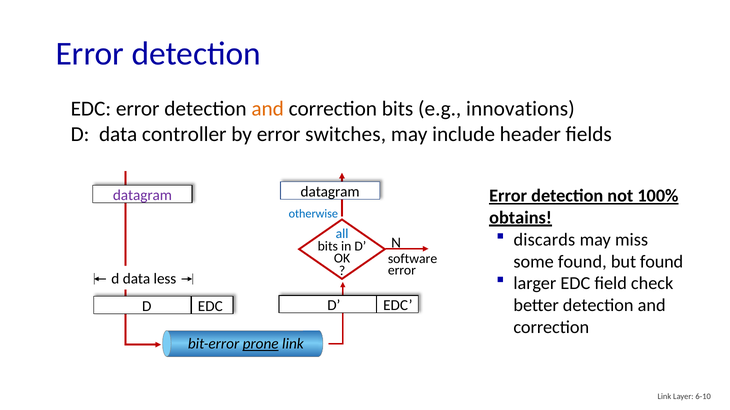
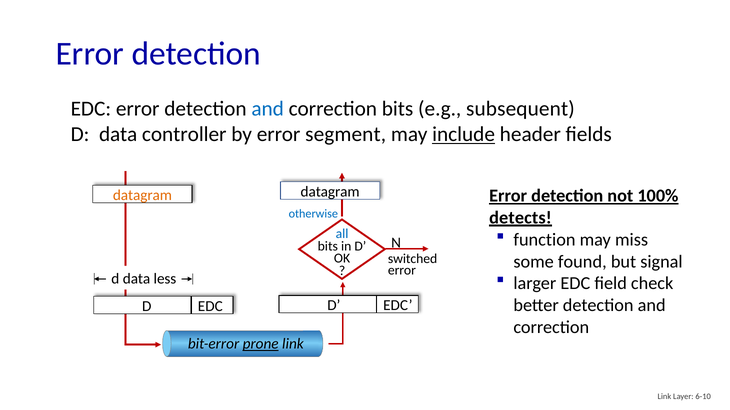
and at (268, 109) colour: orange -> blue
innovations: innovations -> subsequent
switches: switches -> segment
include underline: none -> present
datagram at (142, 195) colour: purple -> orange
obtains: obtains -> detects
discards: discards -> function
software: software -> switched
but found: found -> signal
